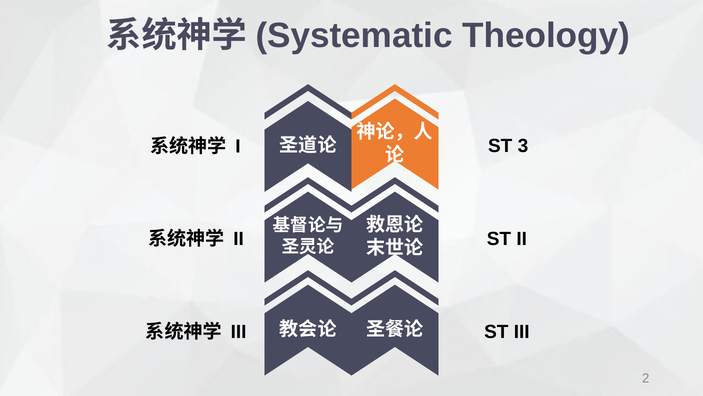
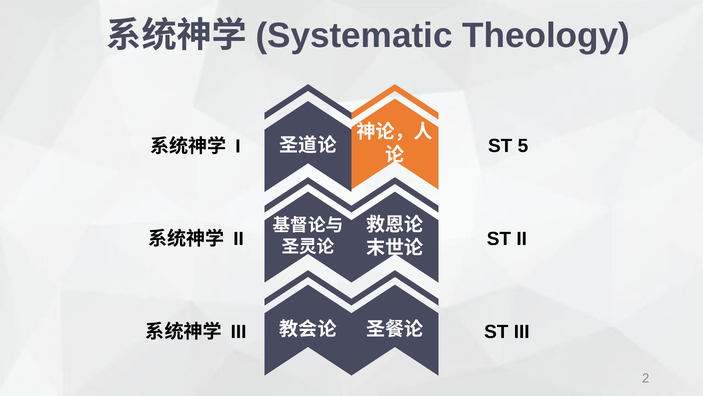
3: 3 -> 5
